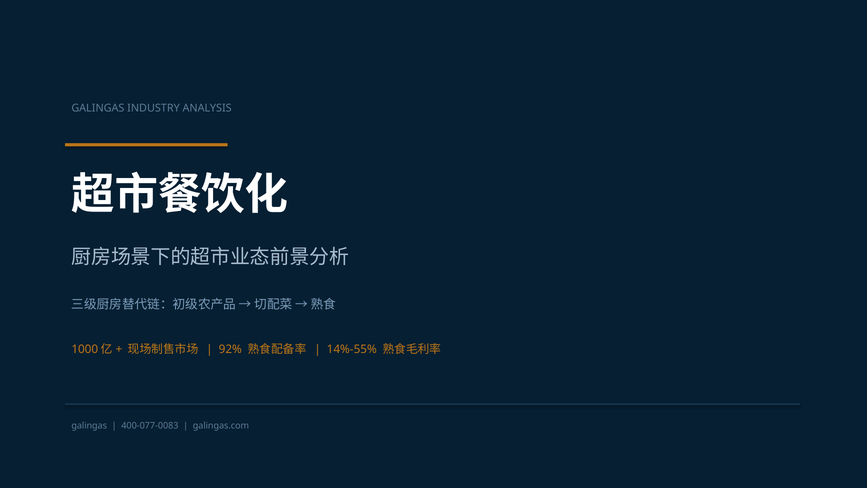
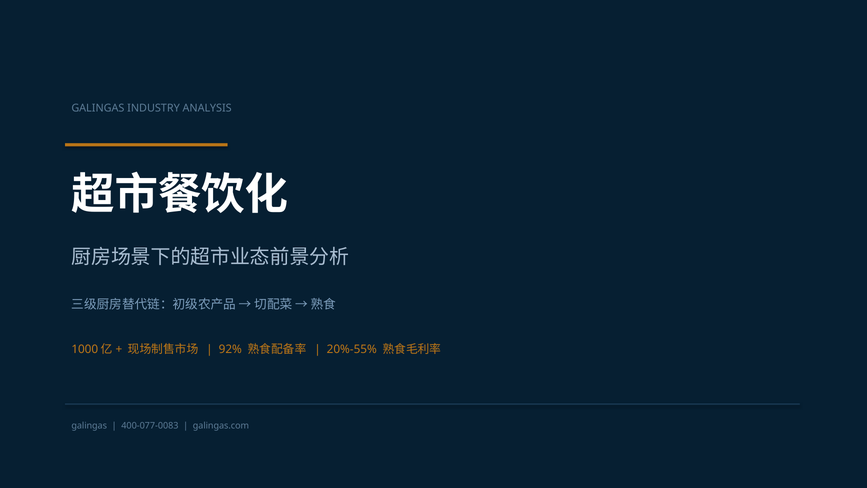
14%-55%: 14%-55% -> 20%-55%
